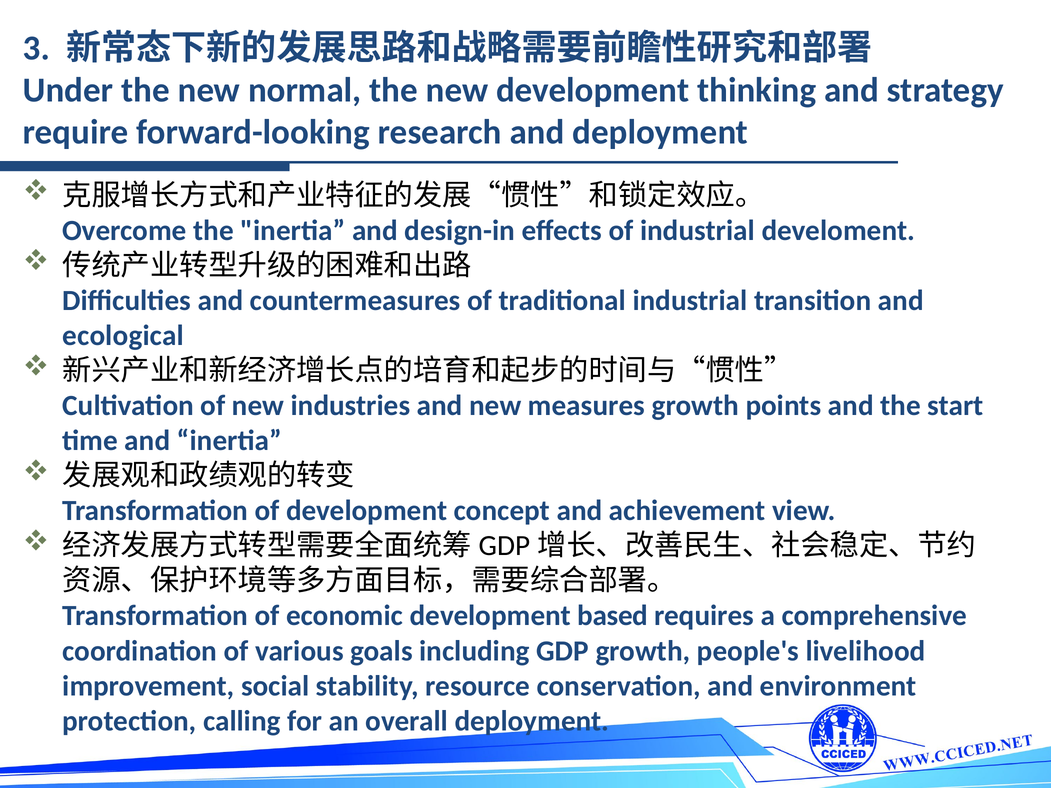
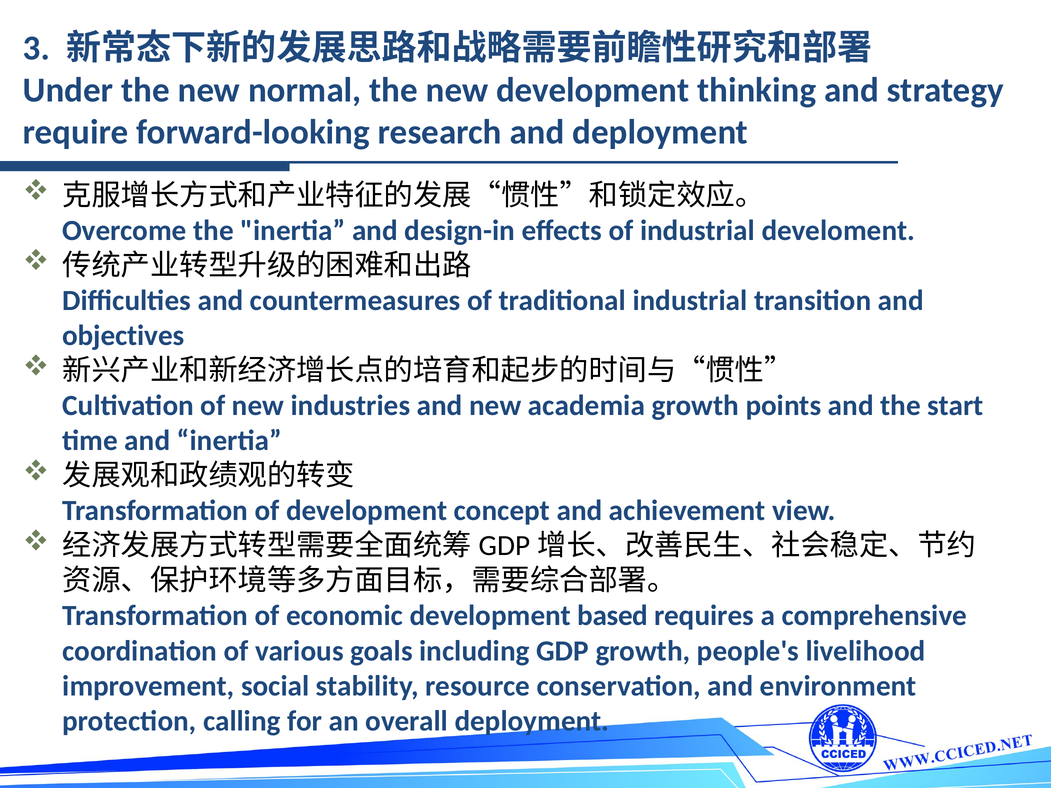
ecological: ecological -> objectives
measures: measures -> academia
